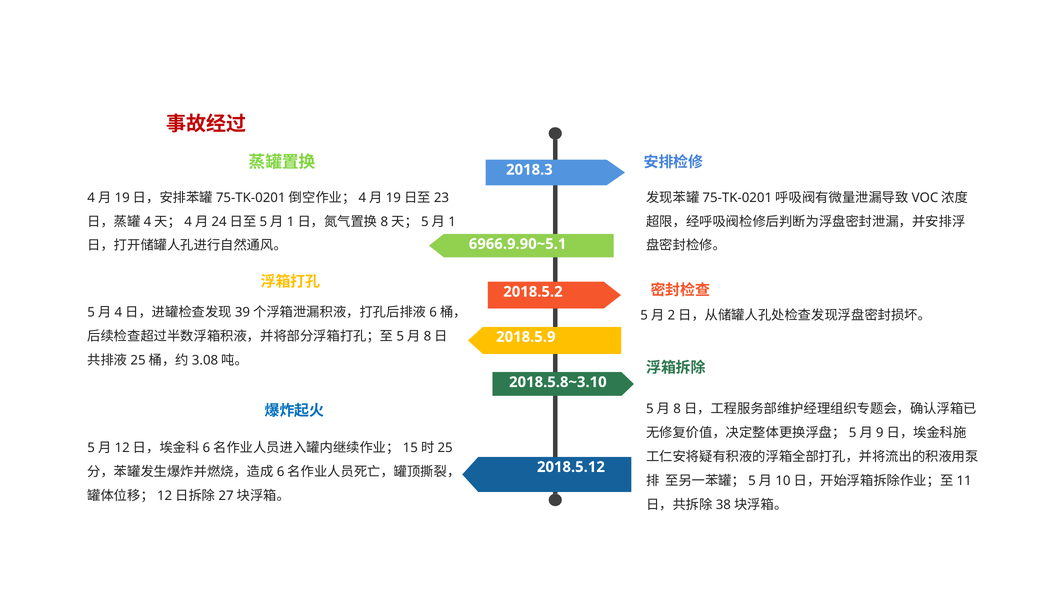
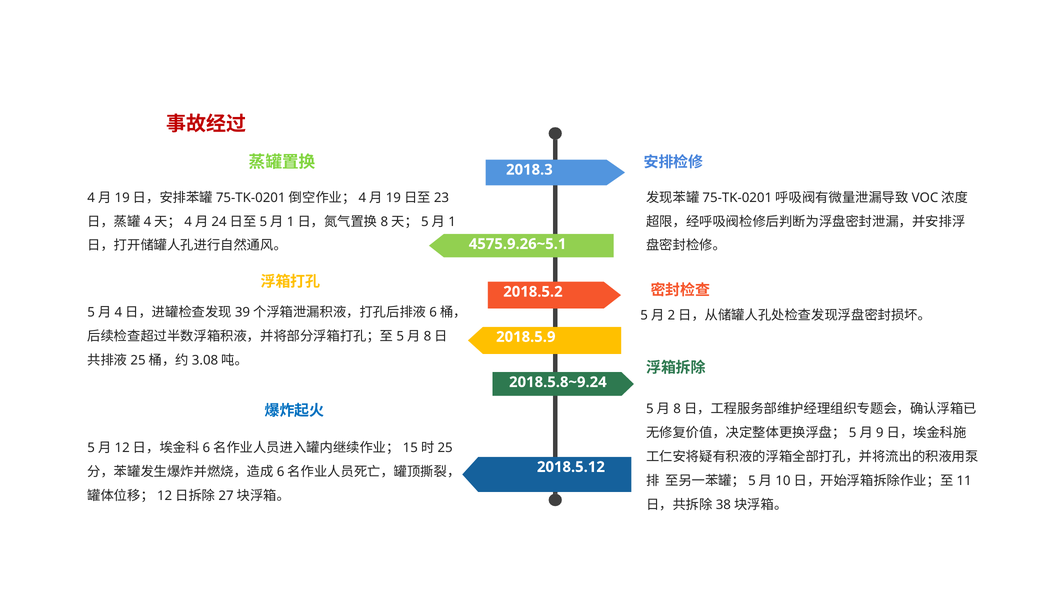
6966.9.90~5.1: 6966.9.90~5.1 -> 4575.9.26~5.1
2018.5.8~3.10: 2018.5.8~3.10 -> 2018.5.8~9.24
